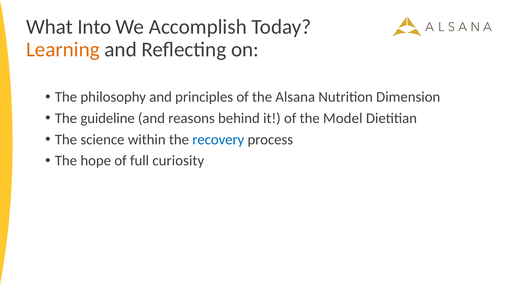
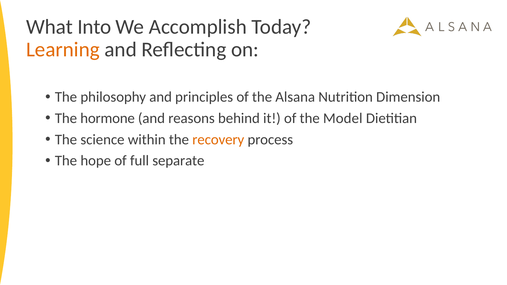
guideline: guideline -> hormone
recovery colour: blue -> orange
curiosity: curiosity -> separate
